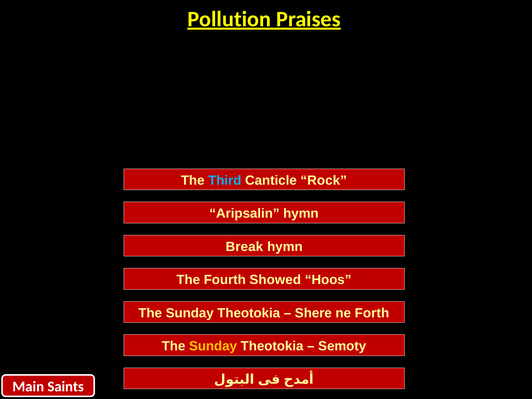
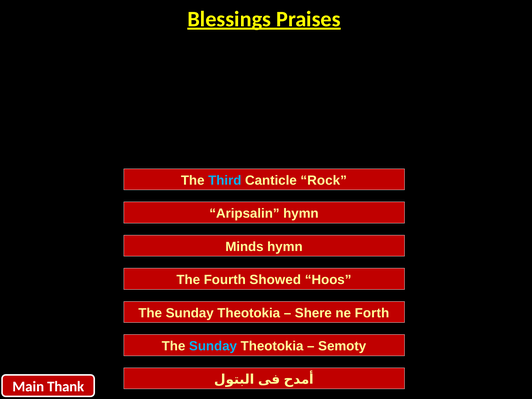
Pollution: Pollution -> Blessings
Break: Break -> Minds
Sunday at (213, 346) colour: yellow -> light blue
Saints: Saints -> Thank
